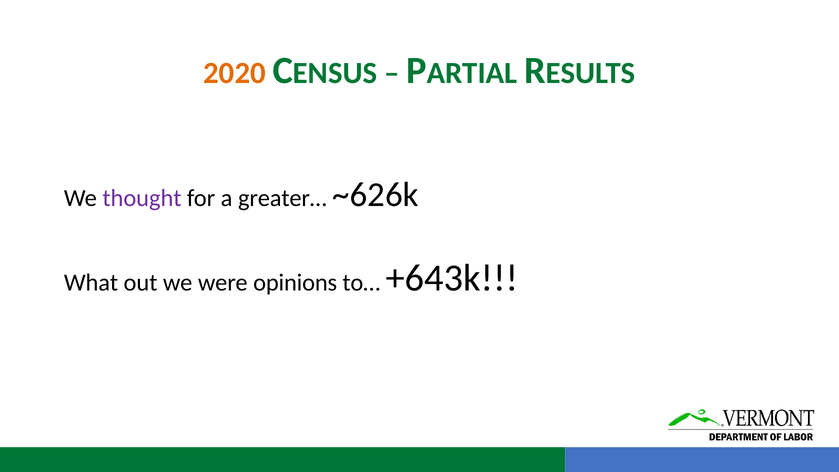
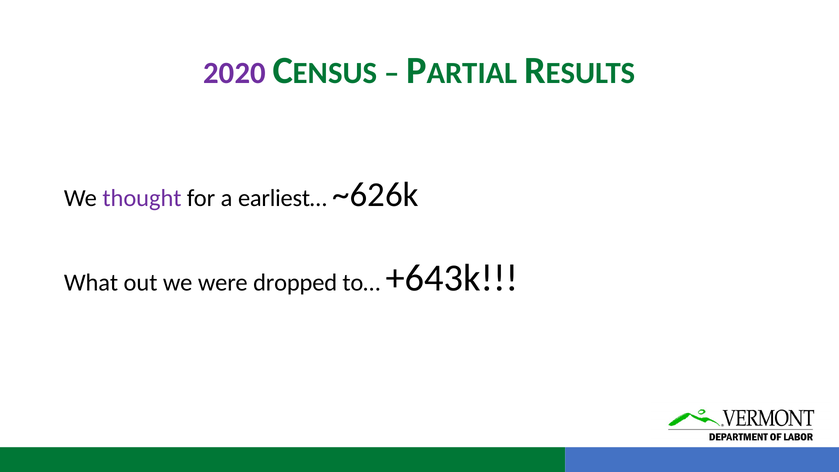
2020 colour: orange -> purple
greater…: greater… -> earliest…
opinions: opinions -> dropped
